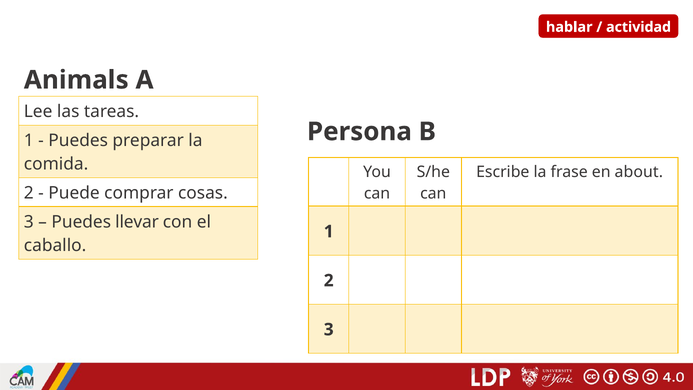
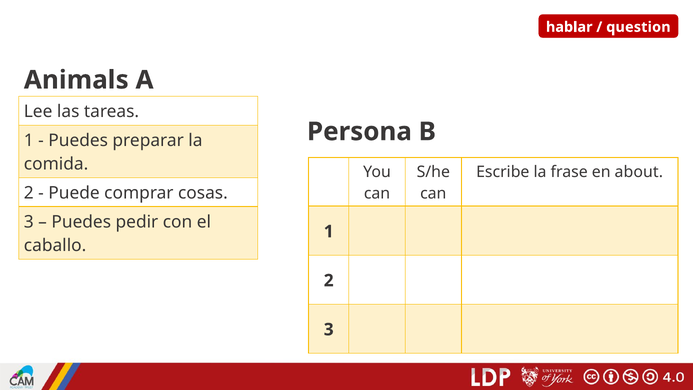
actividad: actividad -> question
llevar: llevar -> pedir
